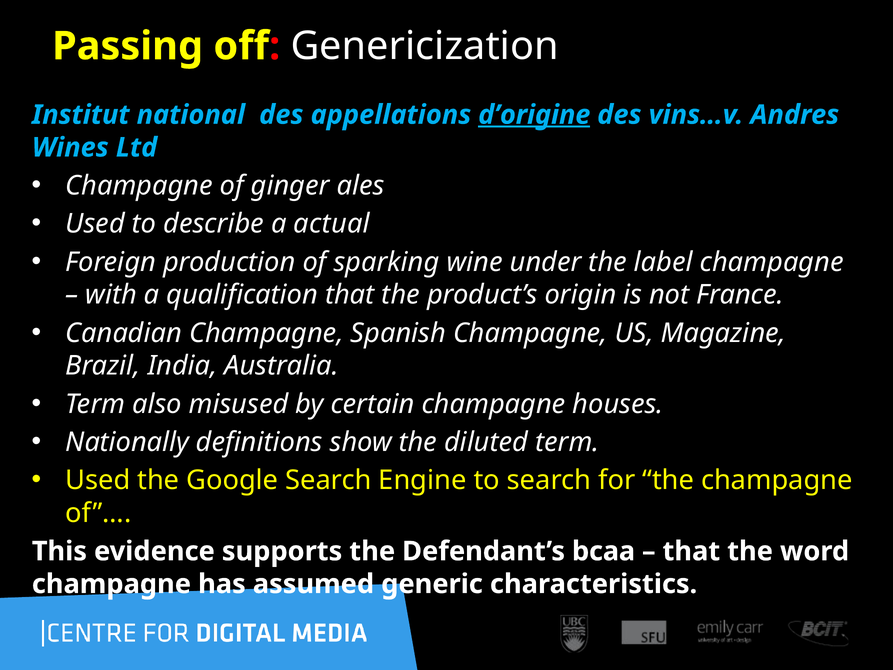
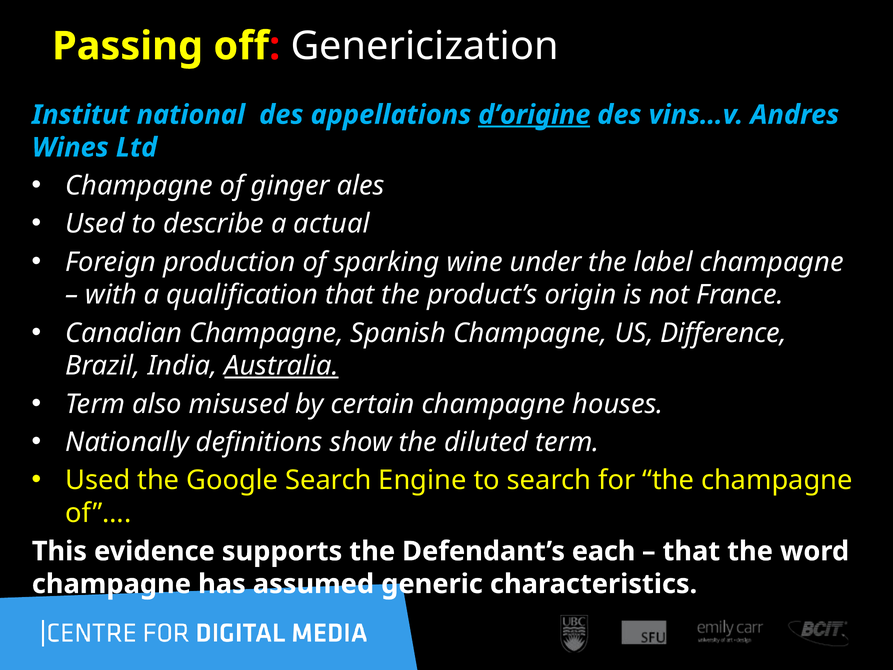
Magazine: Magazine -> Difference
Australia underline: none -> present
bcaa: bcaa -> each
